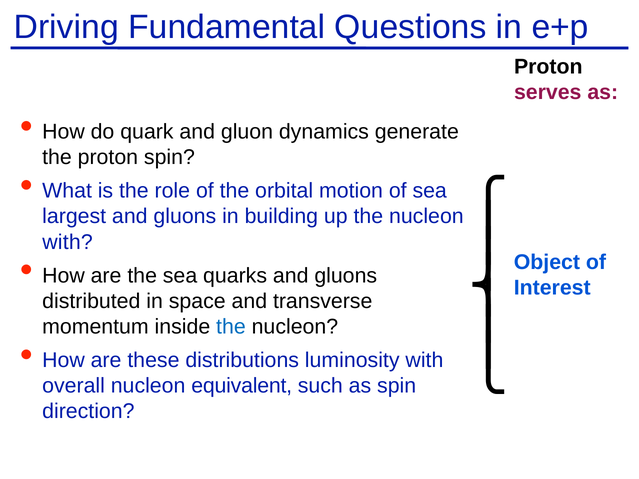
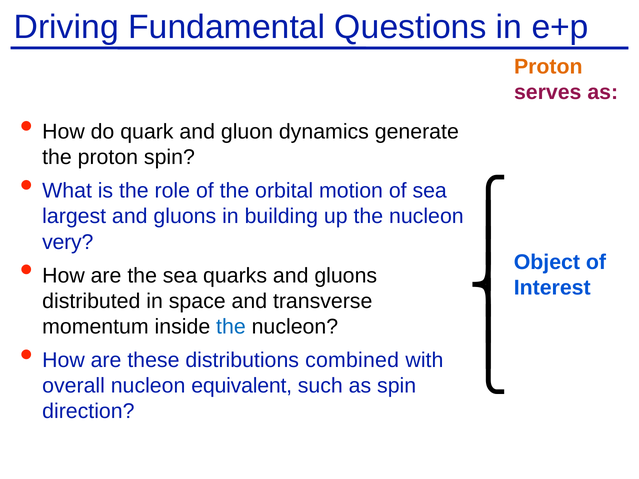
Proton at (548, 67) colour: black -> orange
with at (68, 242): with -> very
luminosity: luminosity -> combined
